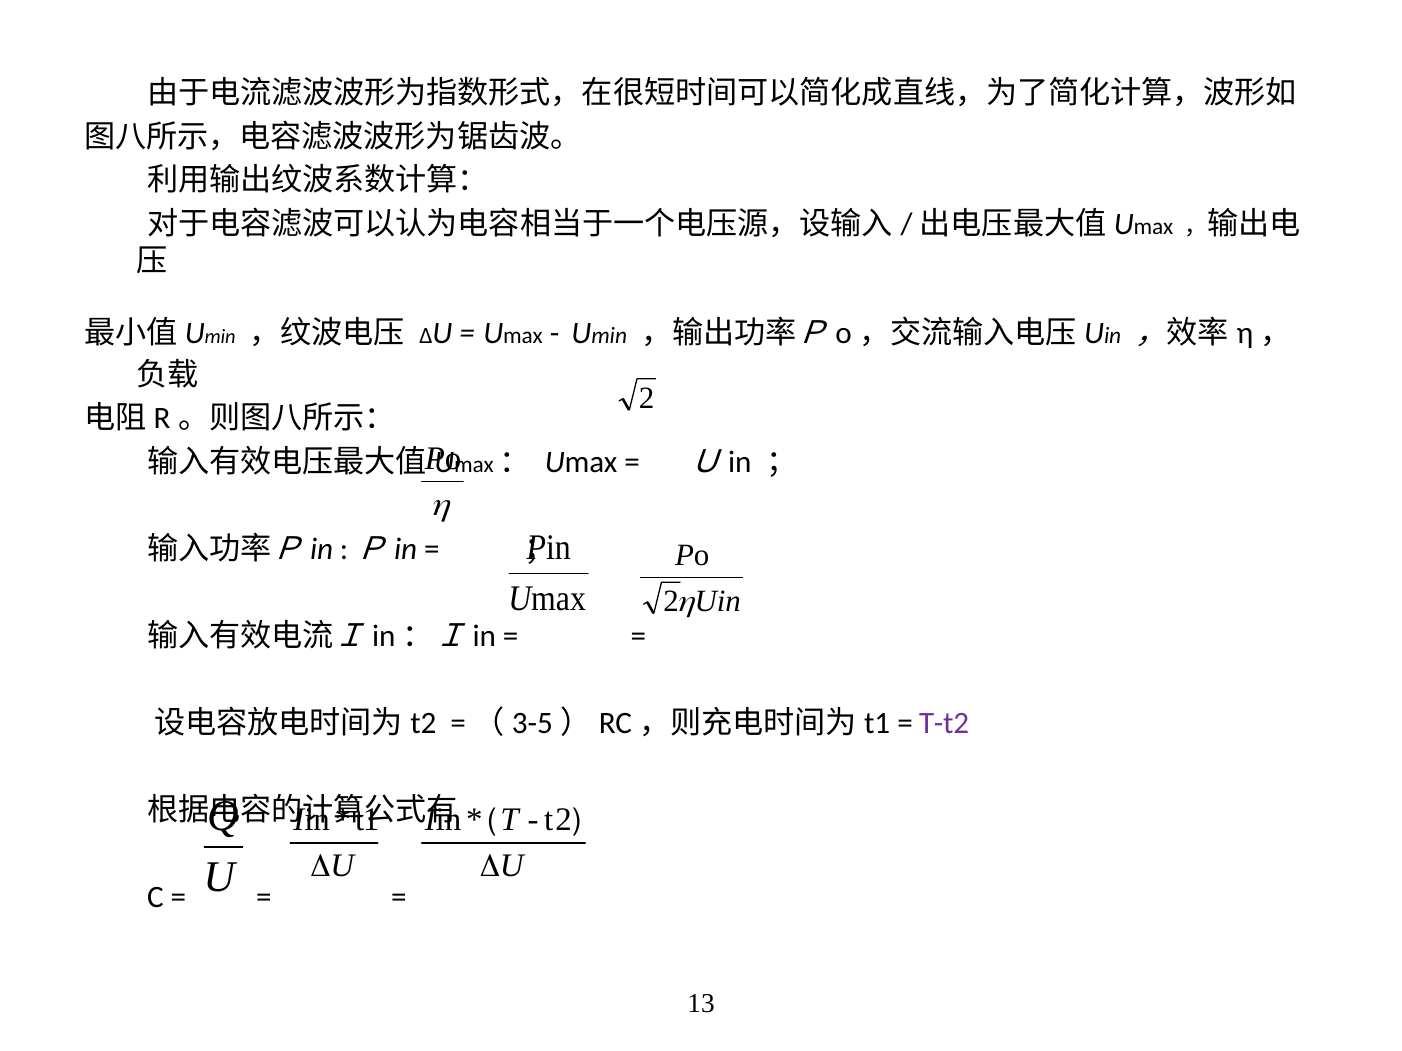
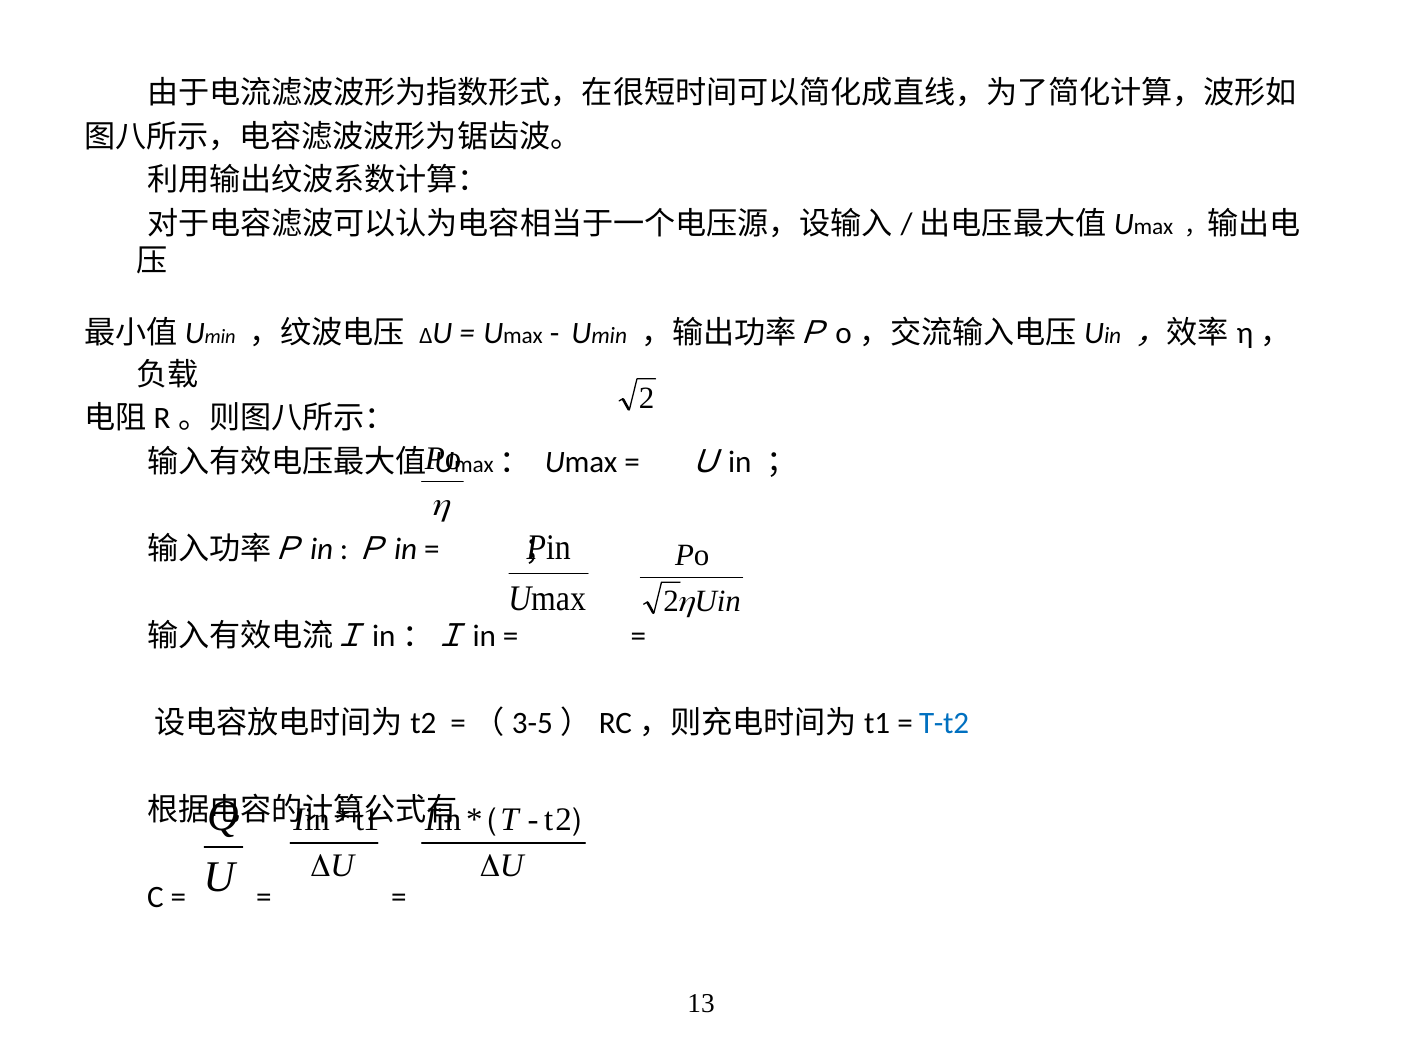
T-t2 colour: purple -> blue
